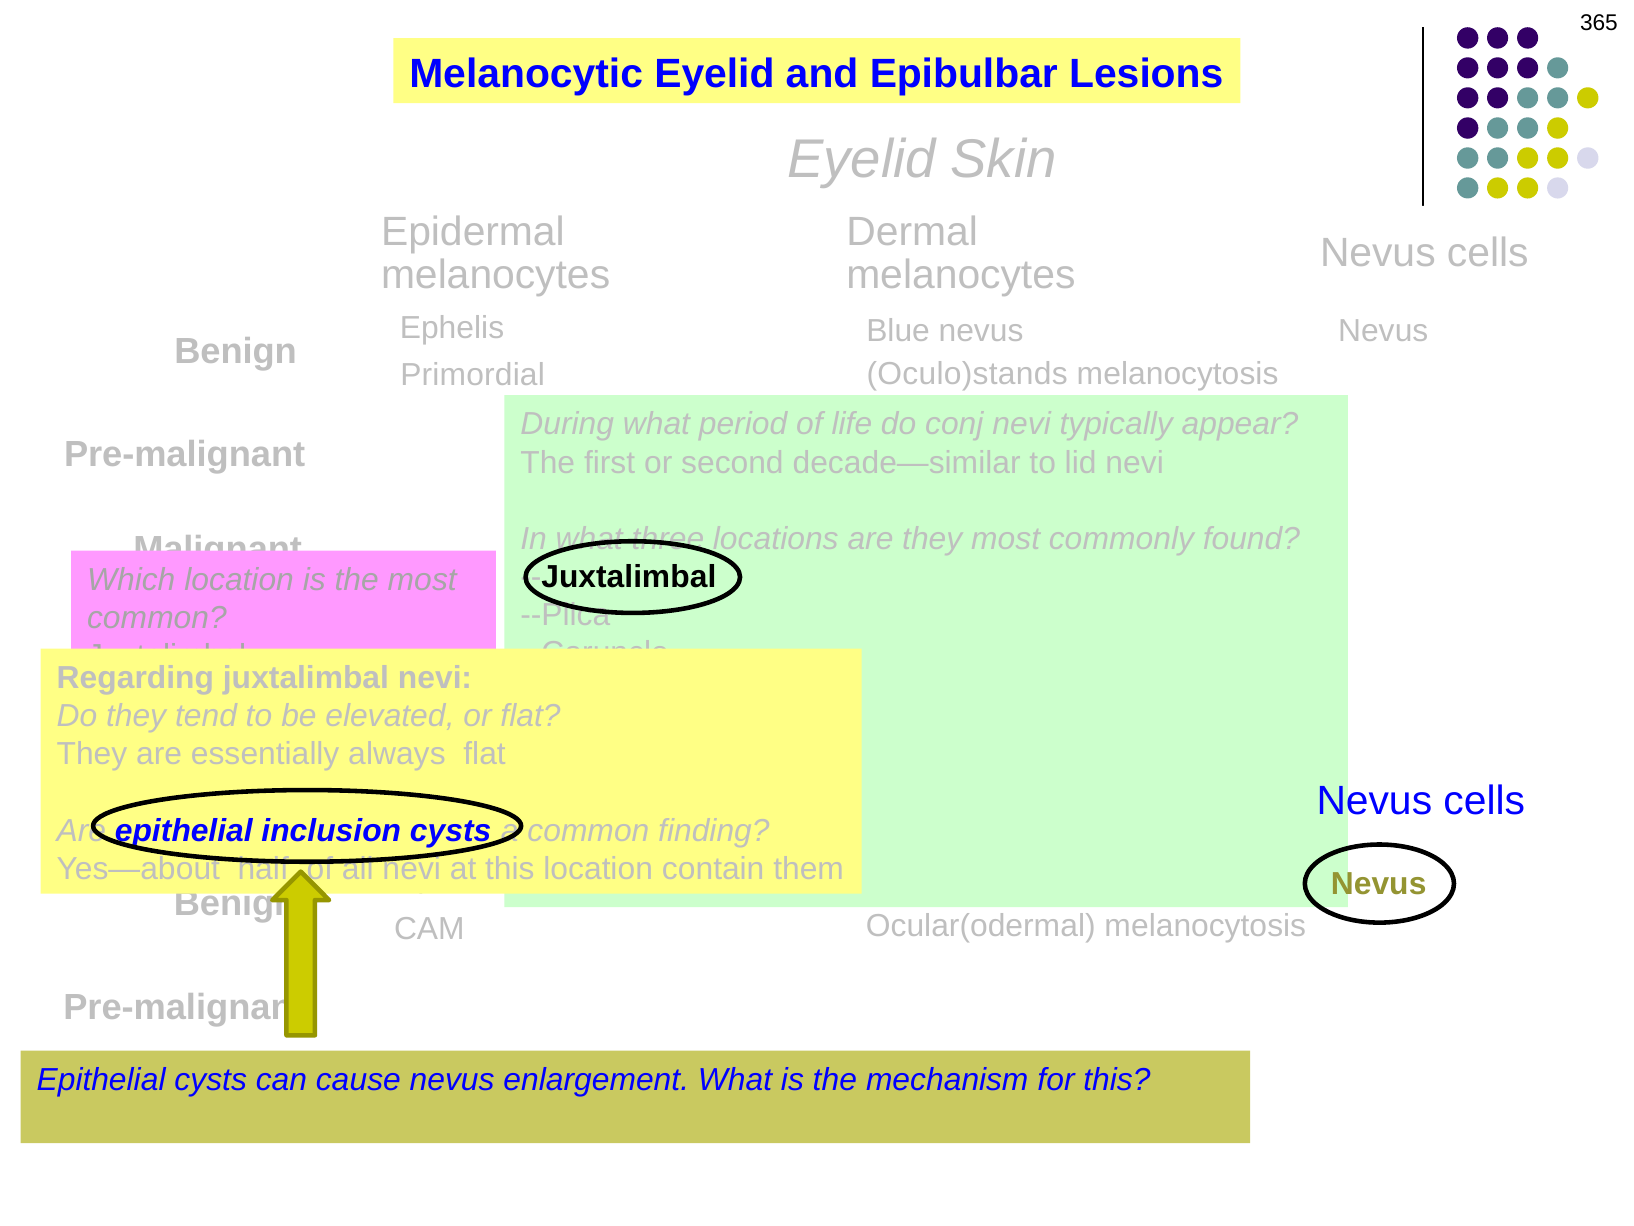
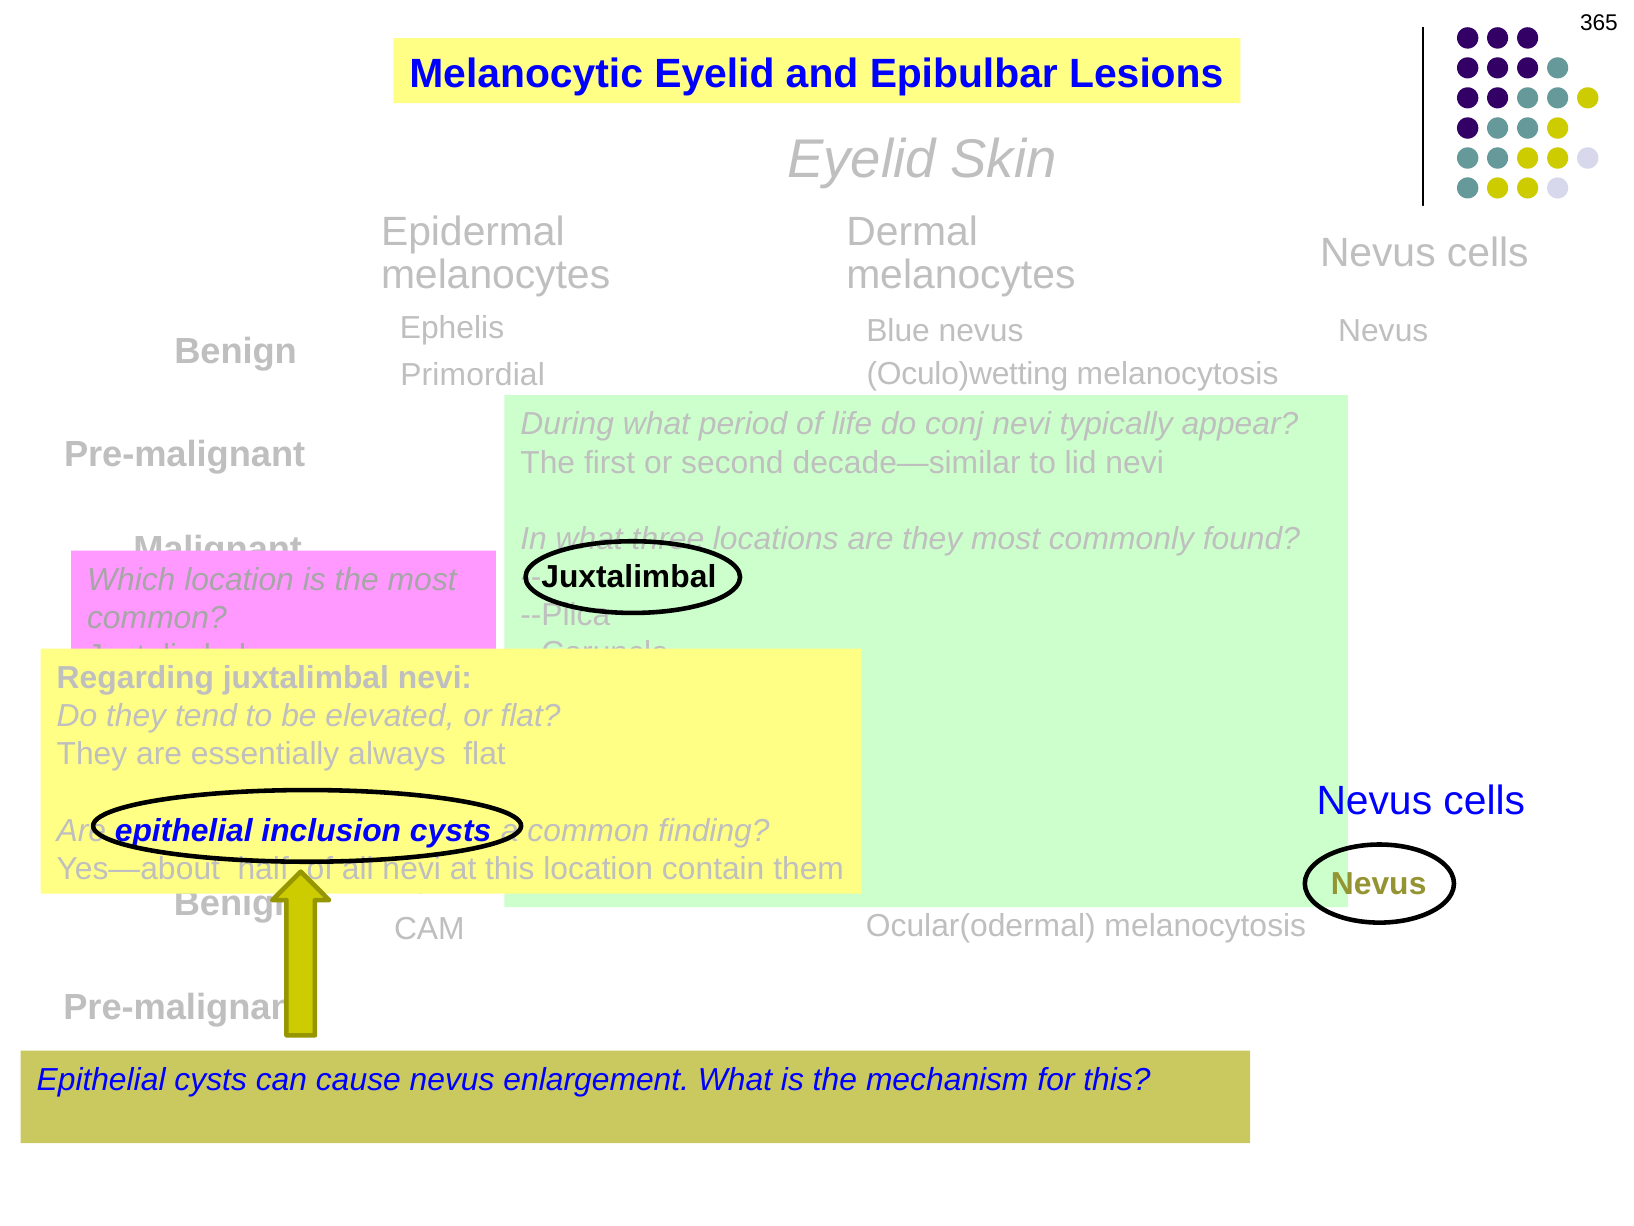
Oculo)stands: Oculo)stands -> Oculo)wetting
